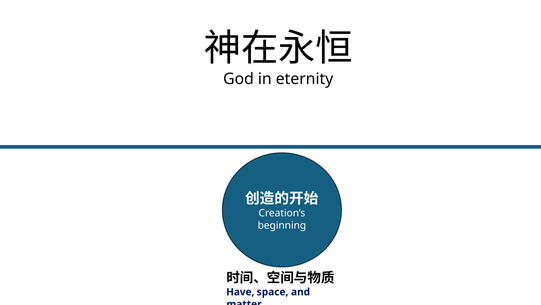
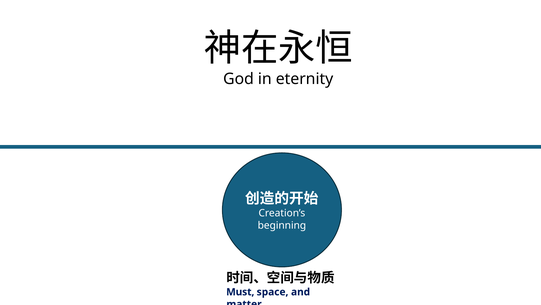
Have: Have -> Must
